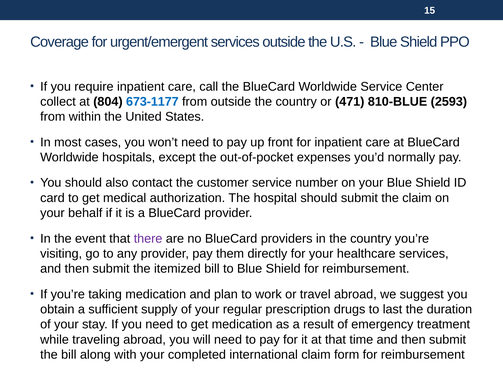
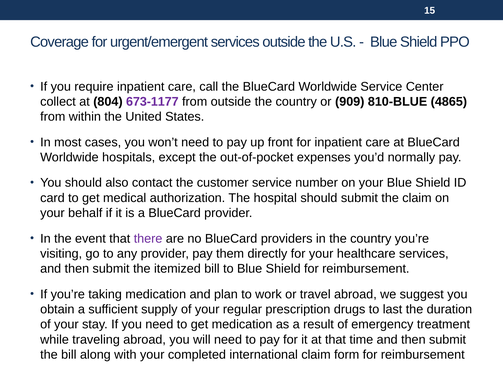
673-1177 colour: blue -> purple
471: 471 -> 909
2593: 2593 -> 4865
